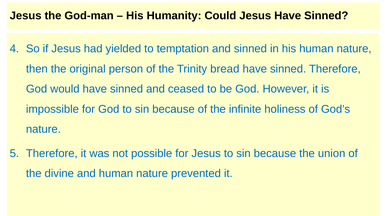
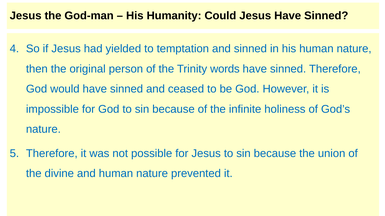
bread: bread -> words
